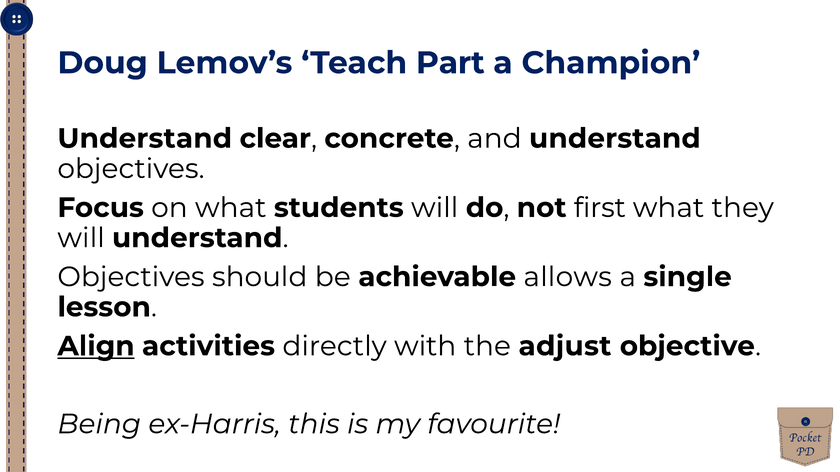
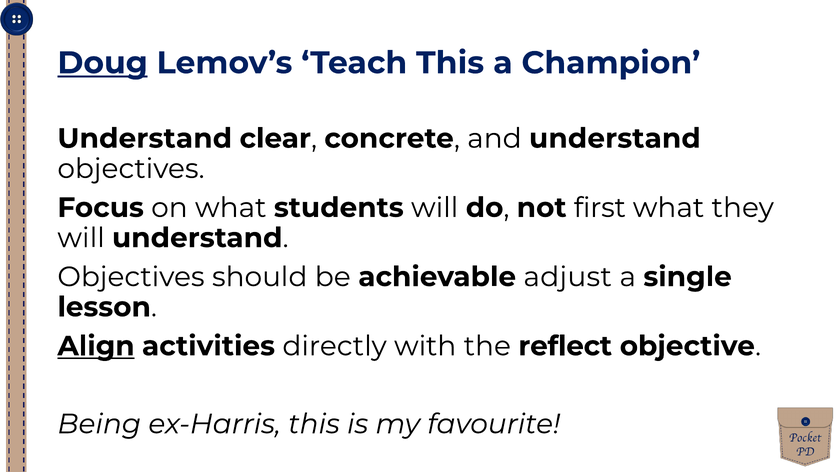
Doug underline: none -> present
Teach Part: Part -> This
allows: allows -> adjust
adjust: adjust -> reflect
